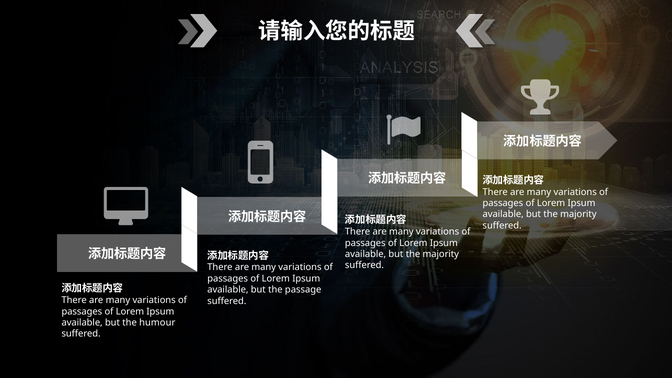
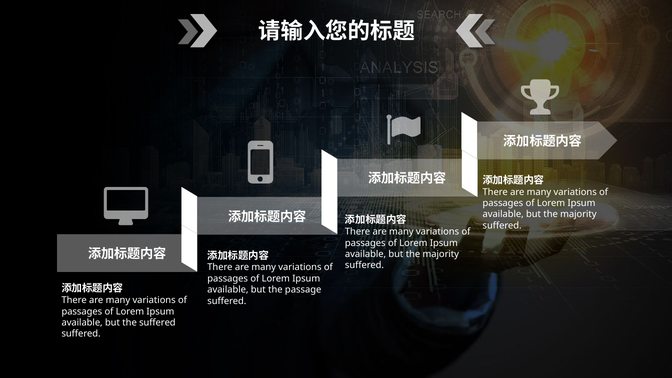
the humour: humour -> suffered
